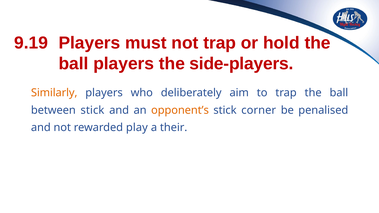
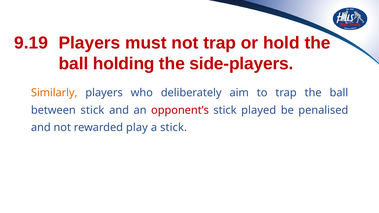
ball players: players -> holding
opponent’s colour: orange -> red
corner: corner -> played
a their: their -> stick
